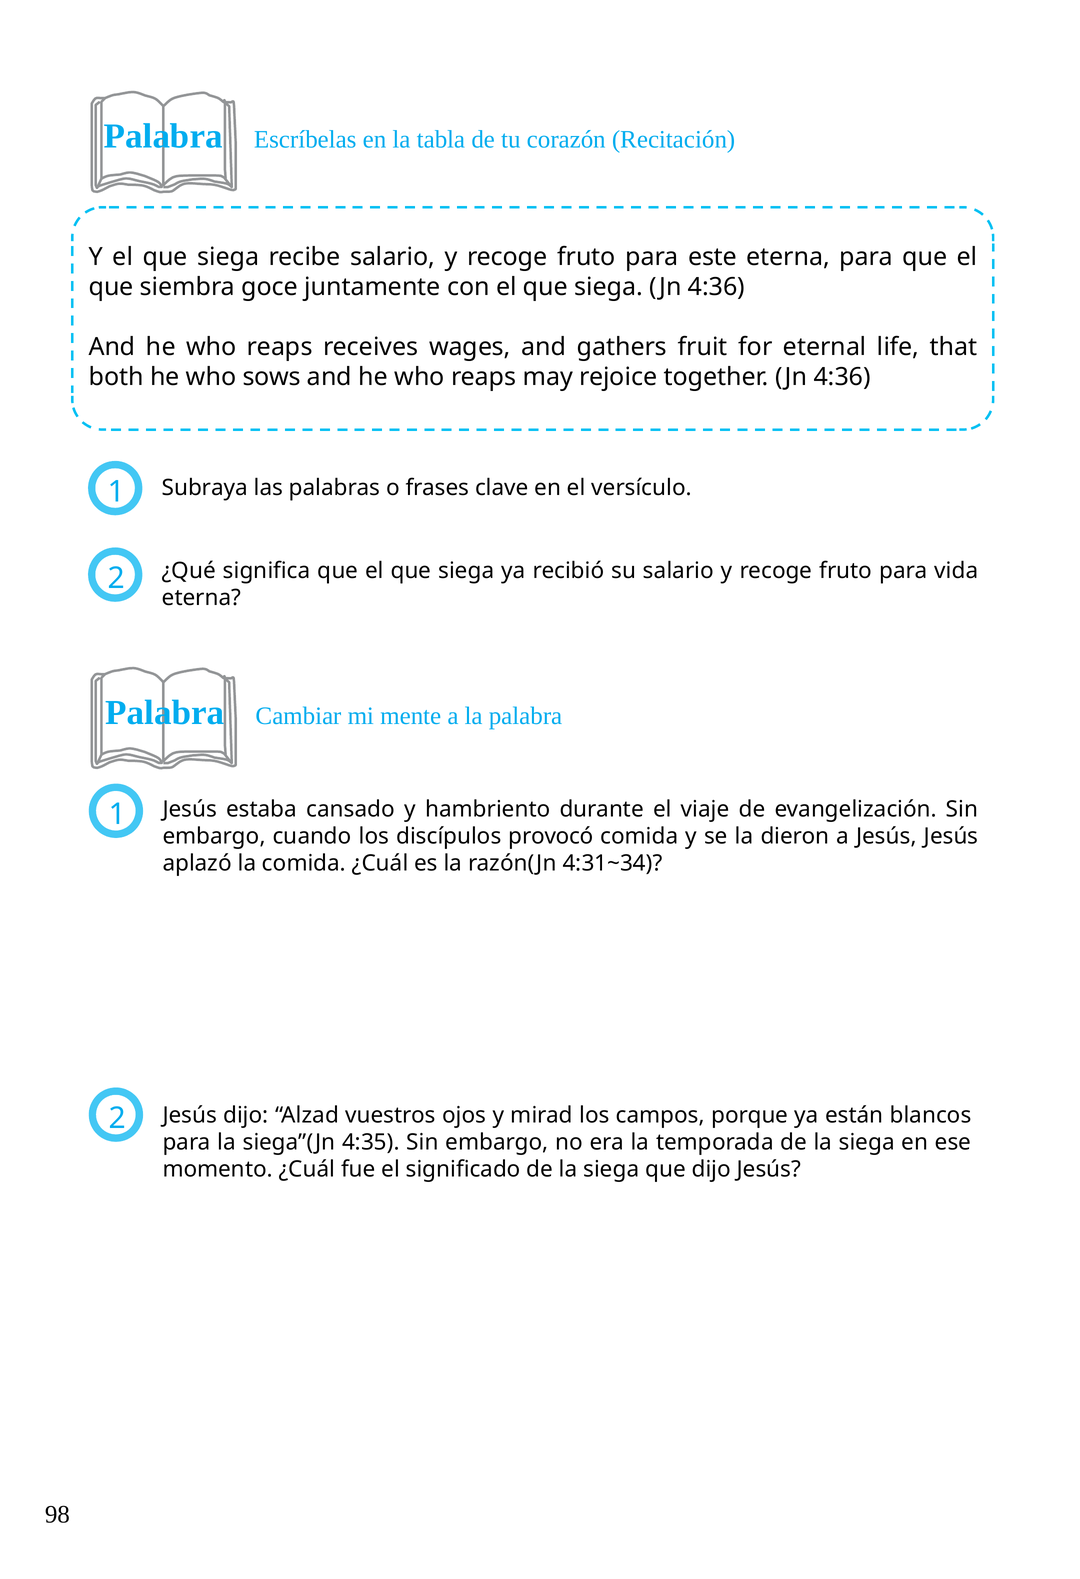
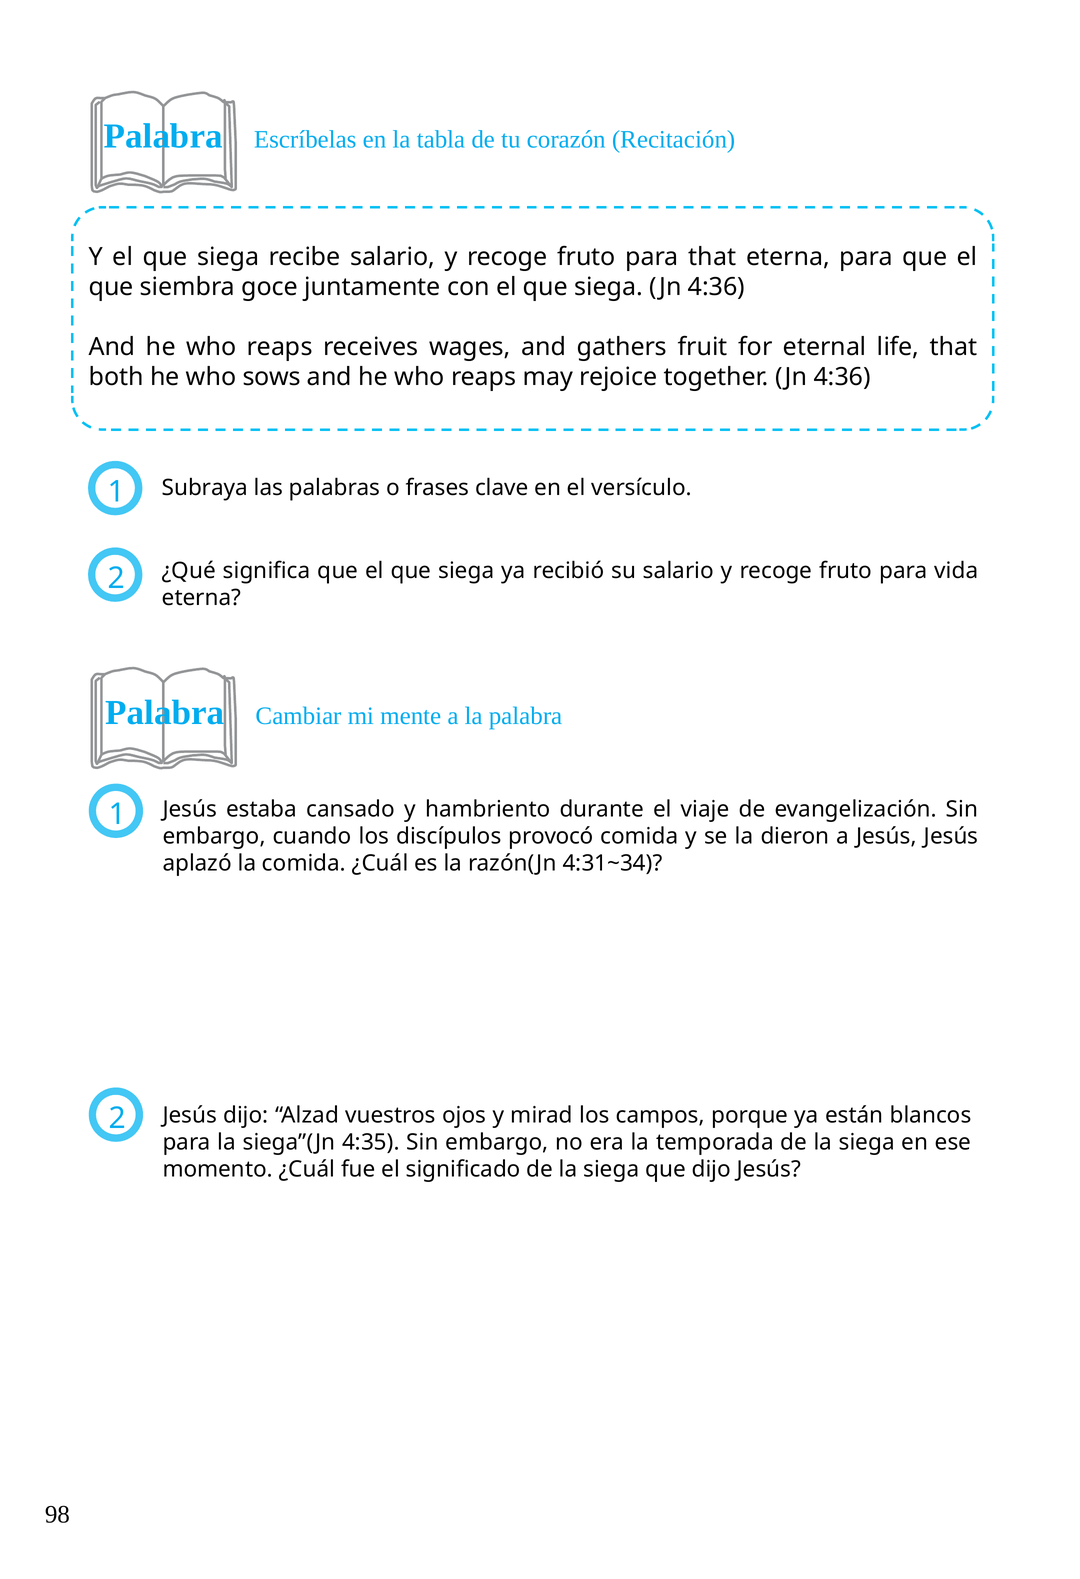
para este: este -> that
